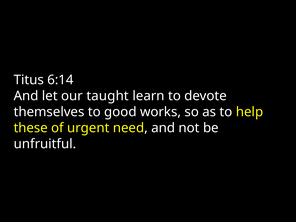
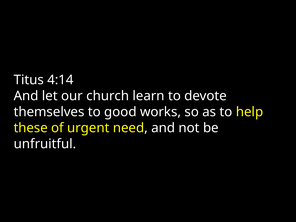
6:14: 6:14 -> 4:14
taught: taught -> church
